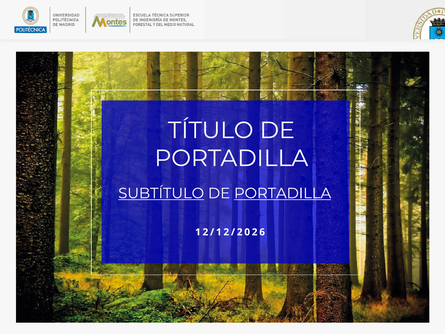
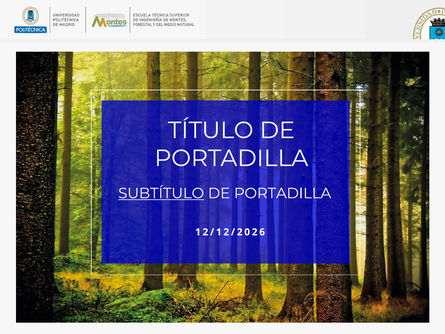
PORTADILLA at (283, 193) underline: present -> none
